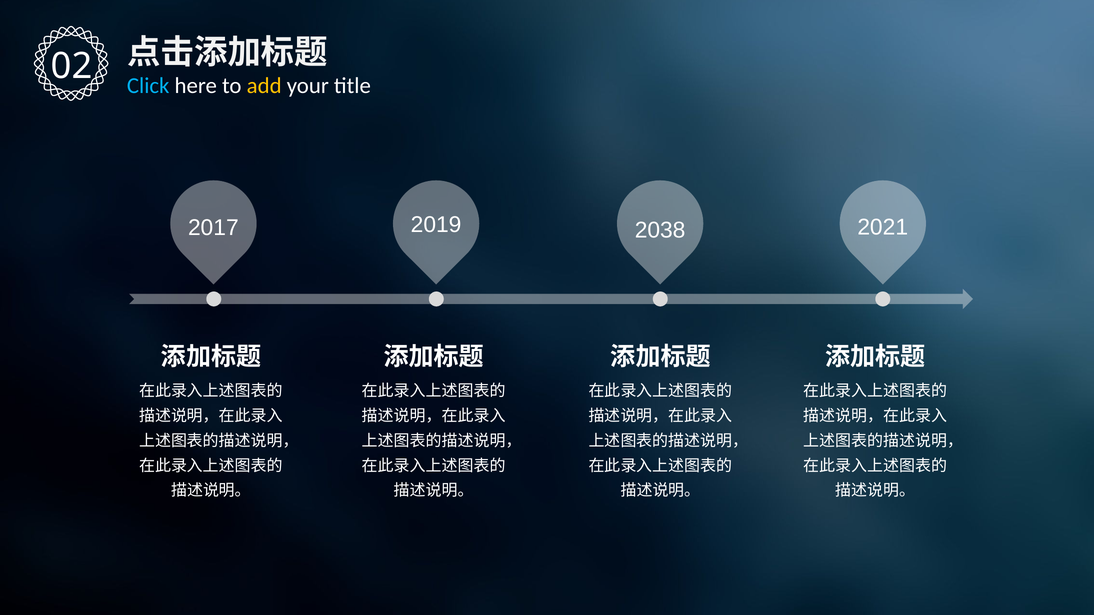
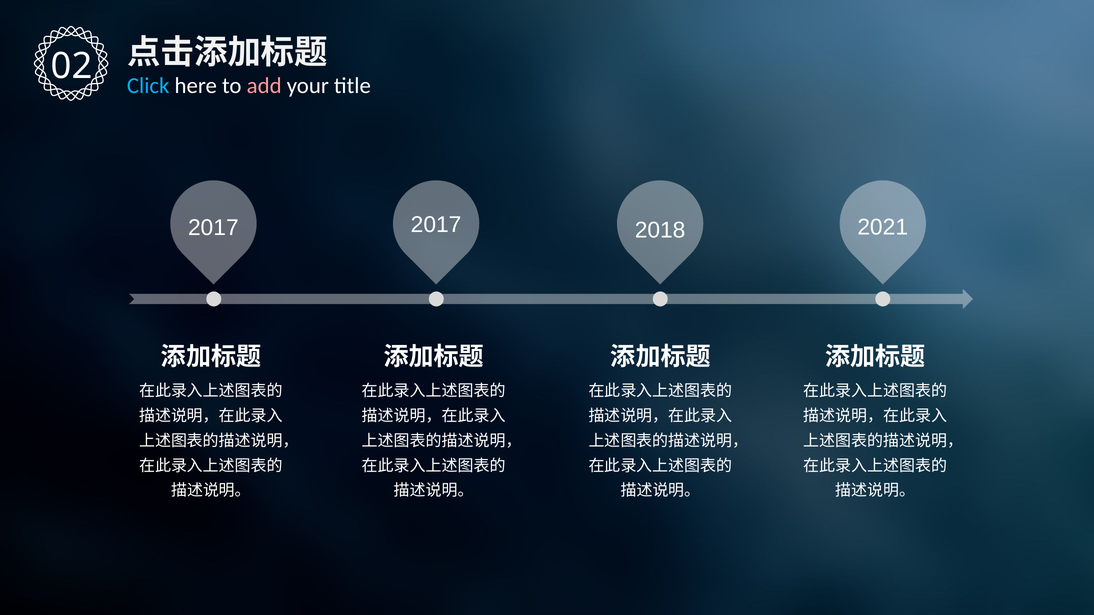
add colour: yellow -> pink
2019 at (436, 225): 2019 -> 2017
2038: 2038 -> 2018
